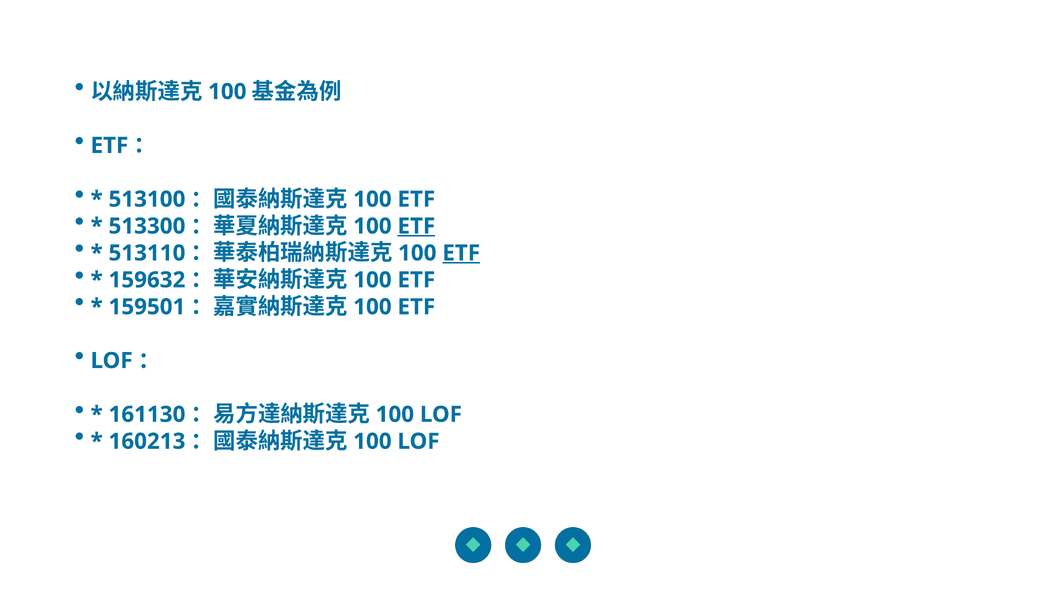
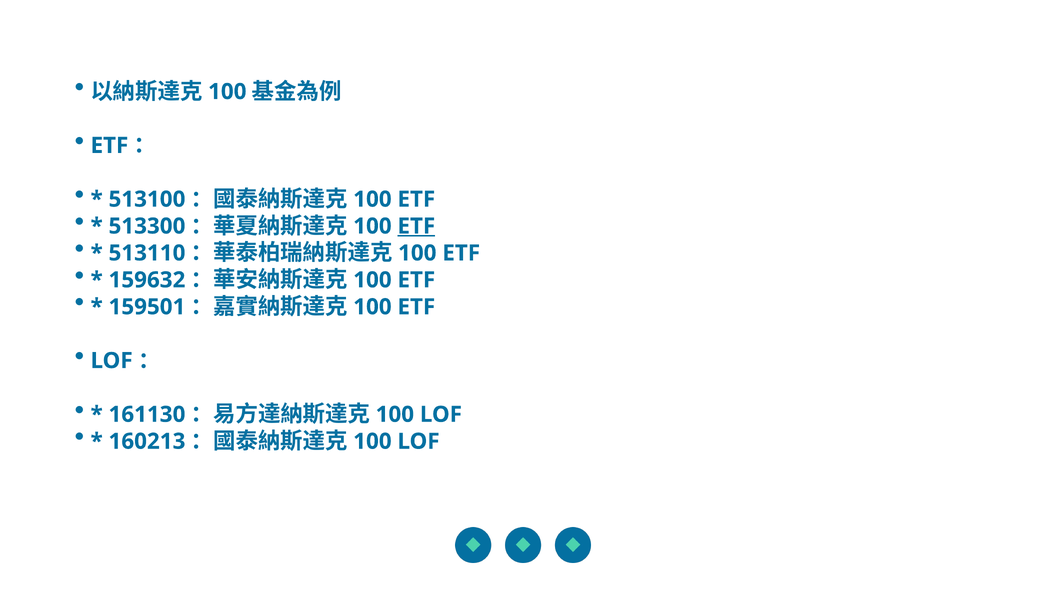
ETF at (461, 253) underline: present -> none
